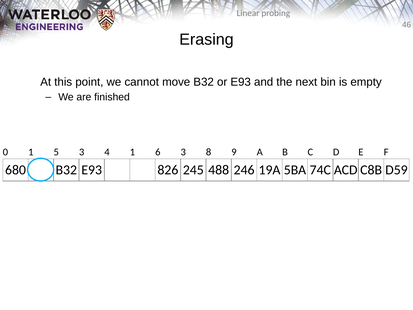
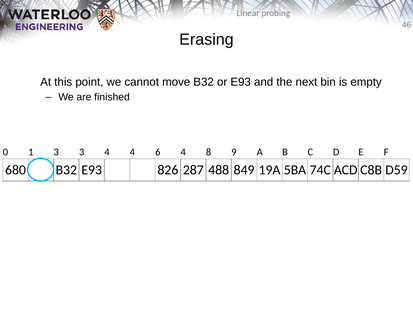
1 5: 5 -> 3
4 1: 1 -> 4
6 3: 3 -> 4
245: 245 -> 287
246: 246 -> 849
